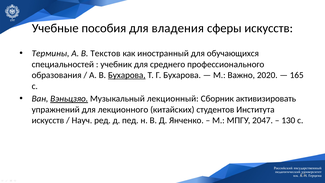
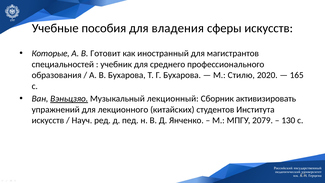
Термины: Термины -> Которые
Текстов: Текстов -> Готовит
обучающихся: обучающихся -> магистрантов
Бухарова at (127, 75) underline: present -> none
Важно: Важно -> Стилю
2047: 2047 -> 2079
